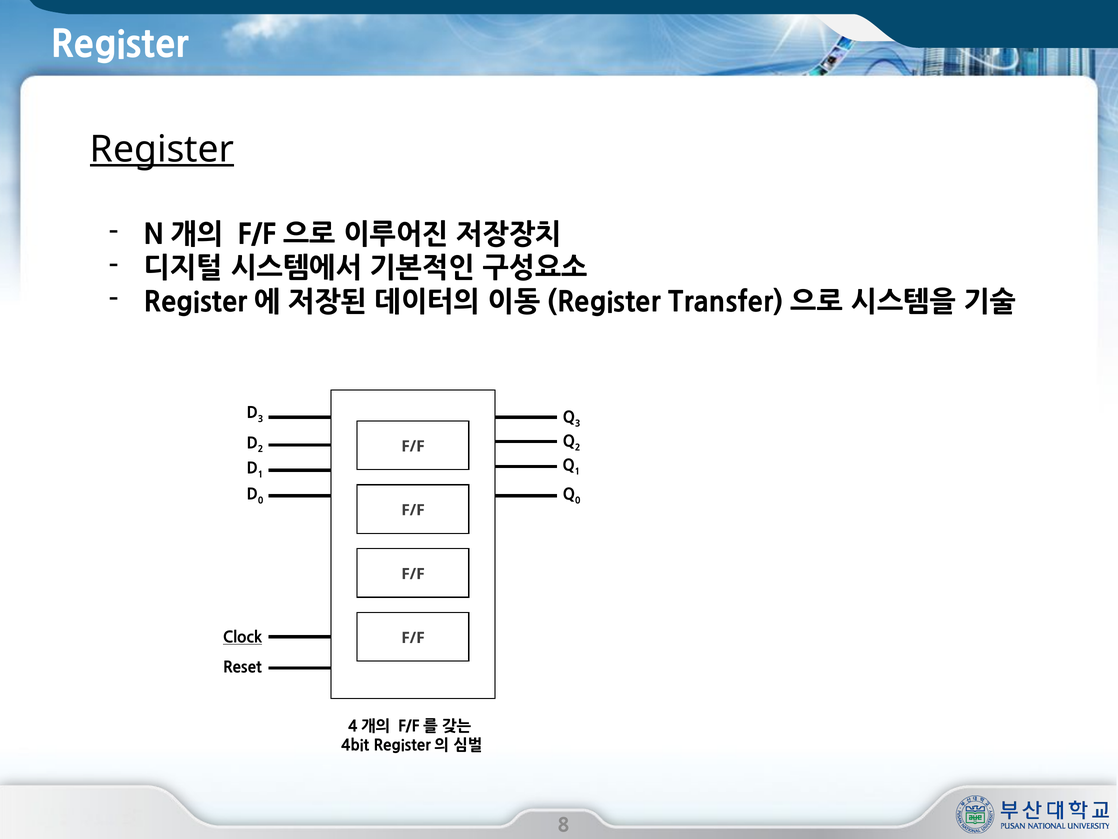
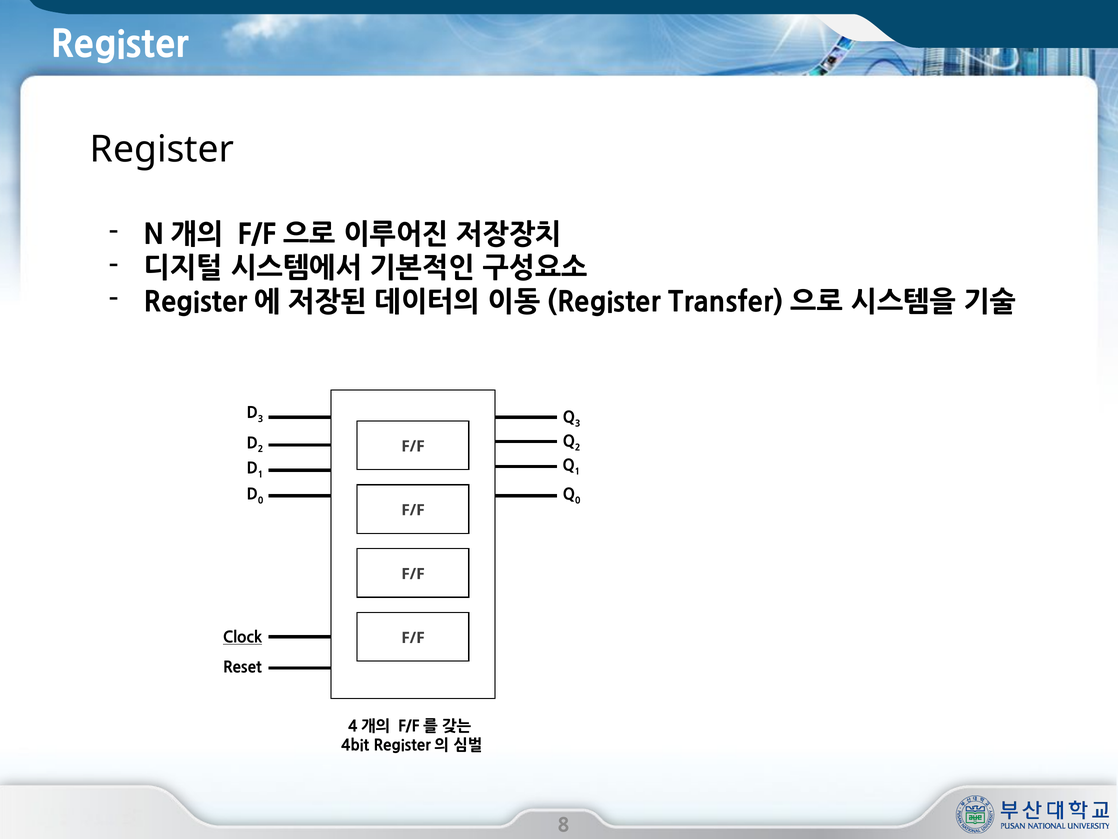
Register at (162, 149) underline: present -> none
